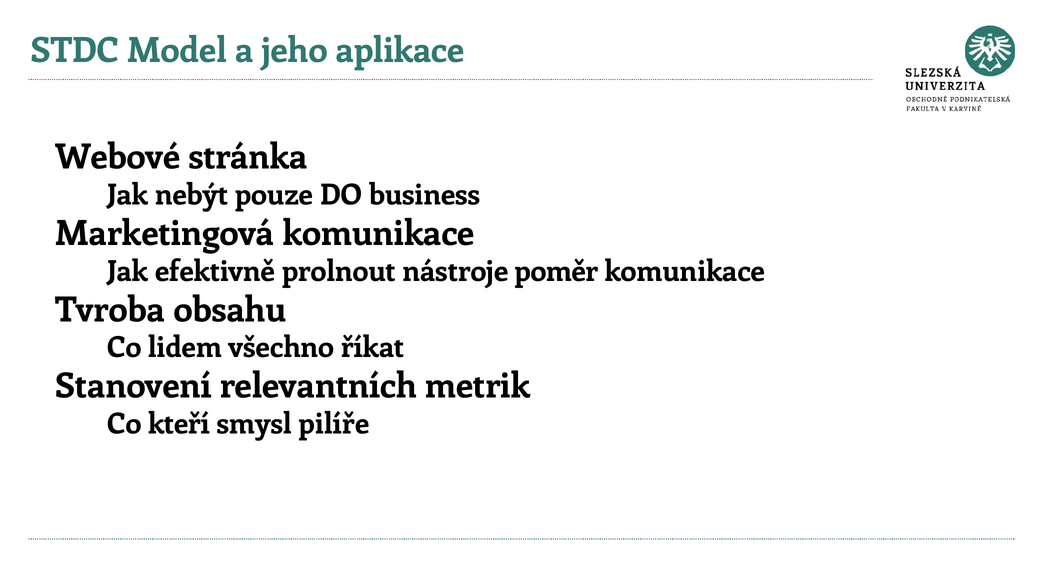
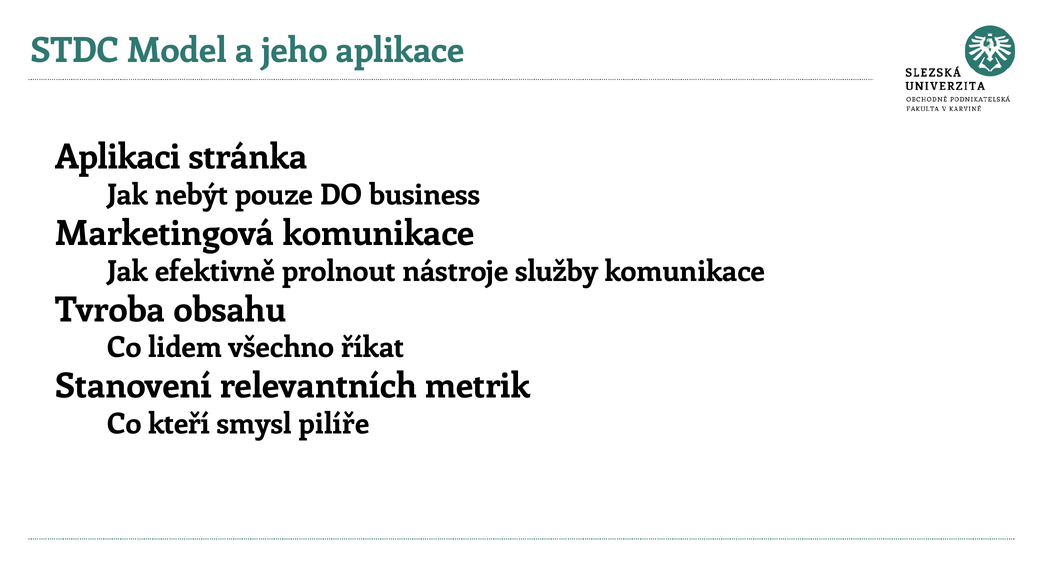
Webové: Webové -> Aplikaci
poměr: poměr -> služby
